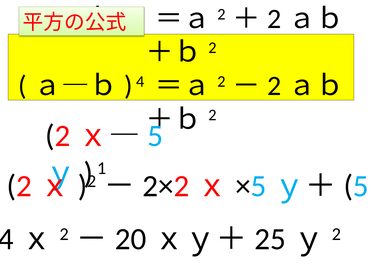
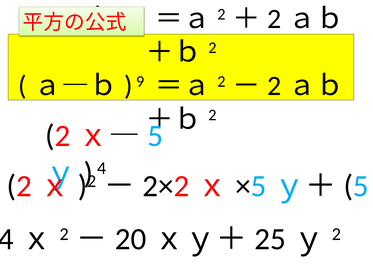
4: 4 -> 9
1: 1 -> 4
